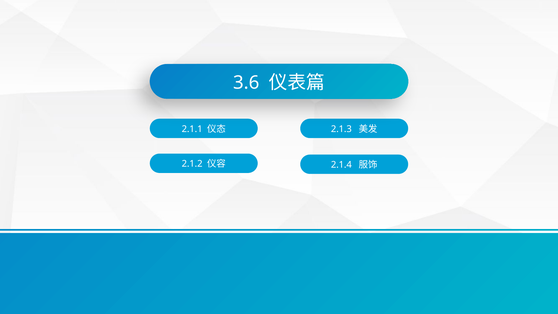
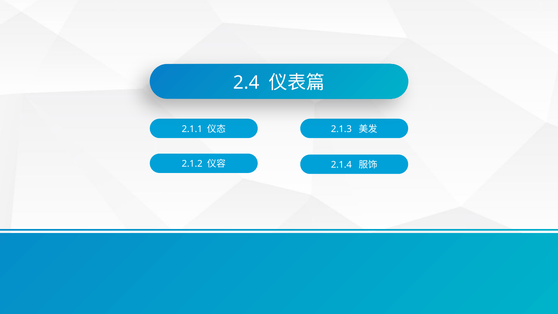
3.6: 3.6 -> 2.4
